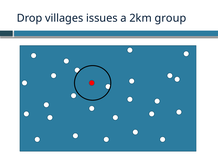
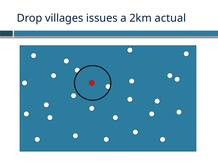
group: group -> actual
